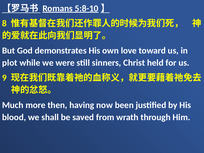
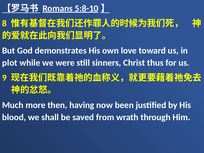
held: held -> thus
